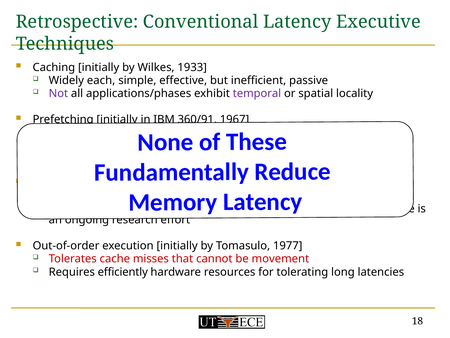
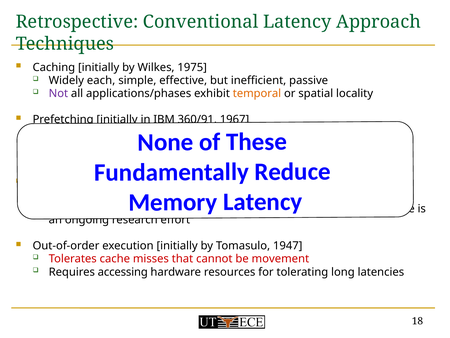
Executive: Executive -> Approach
1933: 1933 -> 1975
temporal colour: purple -> orange
1977: 1977 -> 1947
efficiently: efficiently -> accessing
